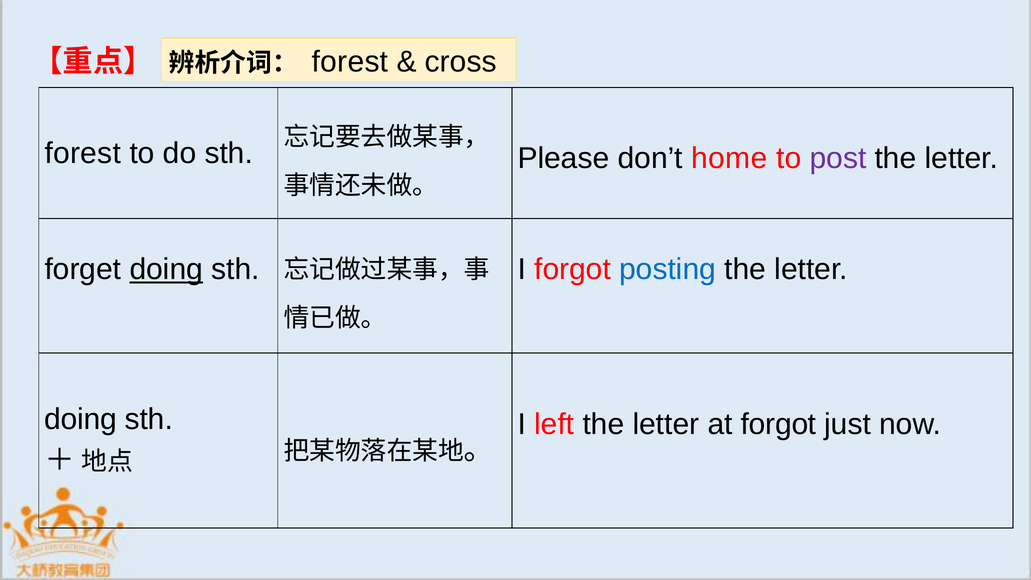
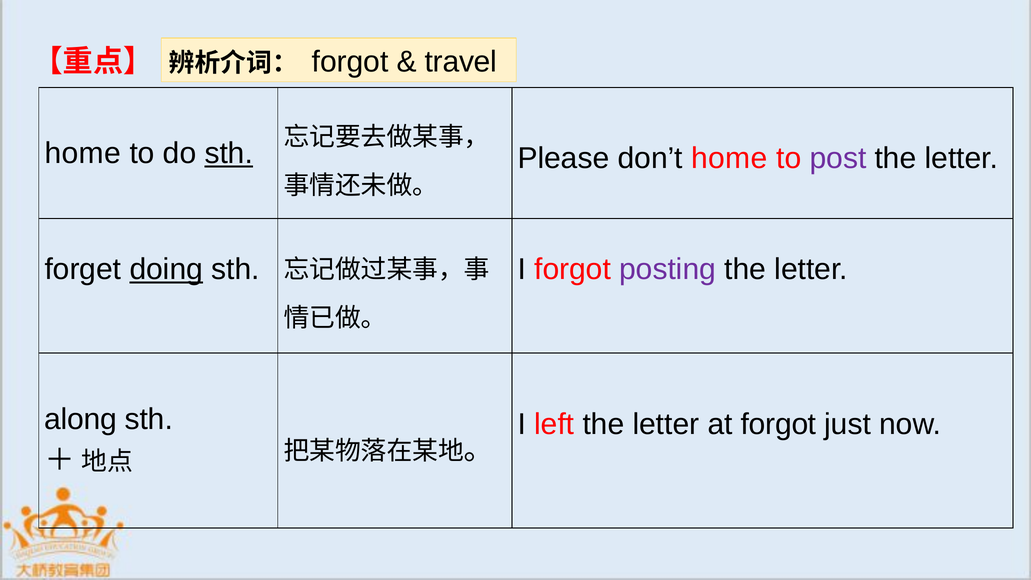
forest at (350, 62): forest -> forgot
cross: cross -> travel
forest at (83, 153): forest -> home
sth at (229, 153) underline: none -> present
posting colour: blue -> purple
doing at (81, 419): doing -> along
